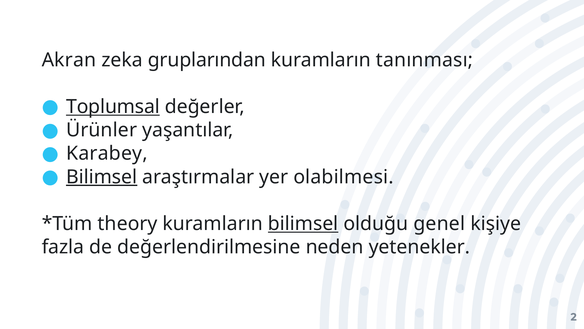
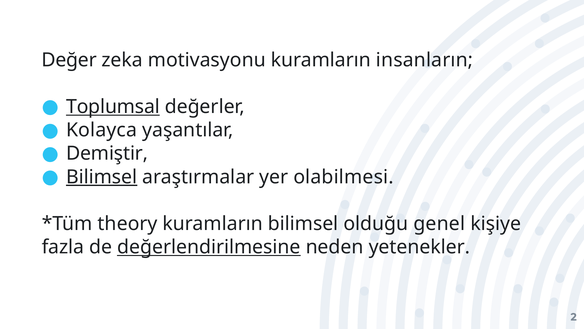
Akran: Akran -> Değer
gruplarından: gruplarından -> motivasyonu
tanınması: tanınması -> insanların
Ürünler: Ürünler -> Kolayca
Karabey: Karabey -> Demiştir
bilimsel at (303, 223) underline: present -> none
değerlendirilmesine underline: none -> present
